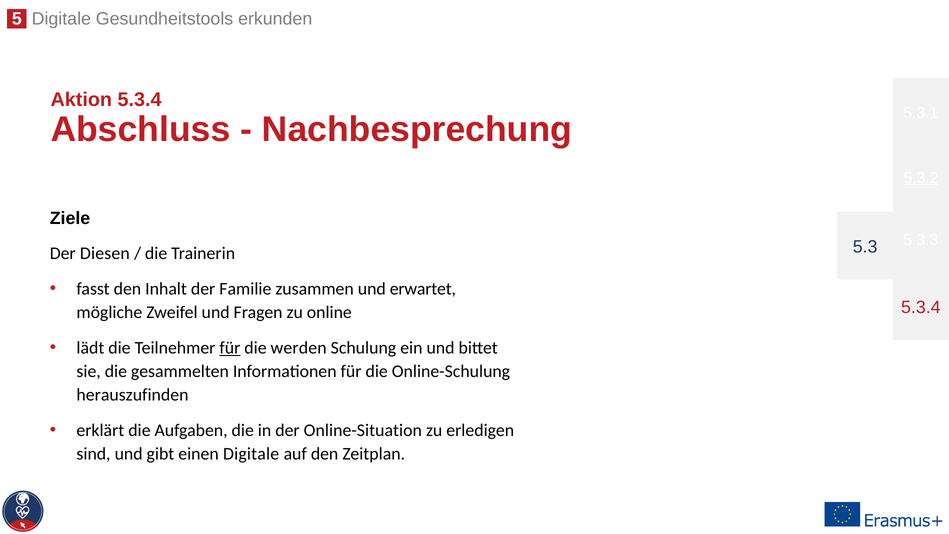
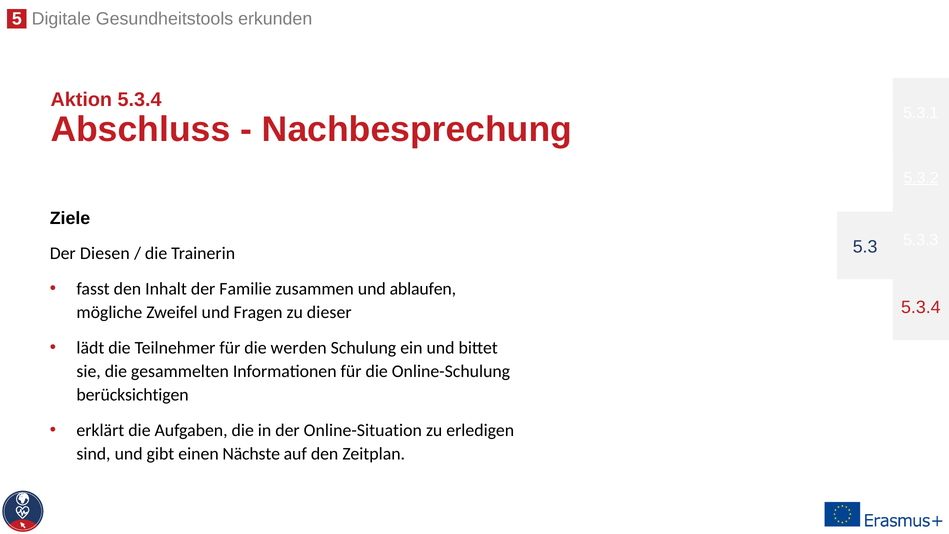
erwartet: erwartet -> ablaufen
online: online -> dieser
für at (230, 348) underline: present -> none
herauszufinden: herauszufinden -> berücksichtigen
einen Digitale: Digitale -> Nächste
